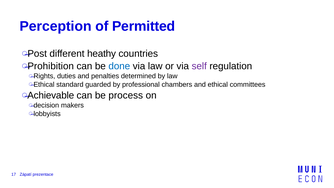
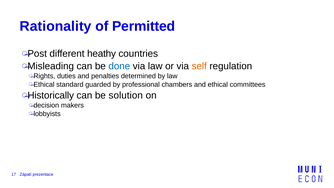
Perception: Perception -> Rationality
Prohibition: Prohibition -> Misleading
self colour: purple -> orange
Achievable: Achievable -> Historically
process: process -> solution
